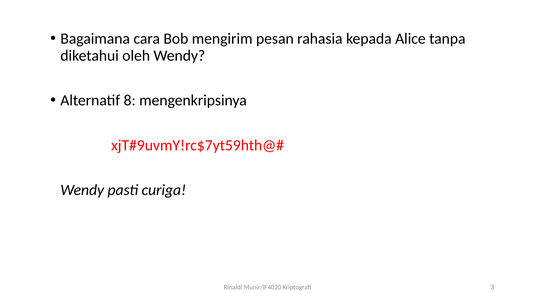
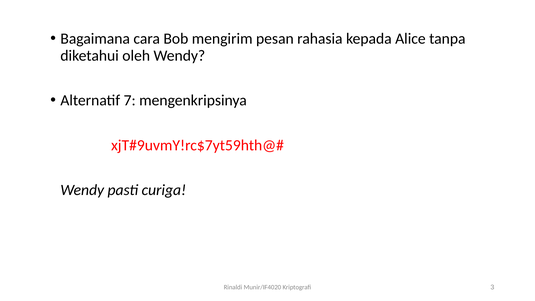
8: 8 -> 7
